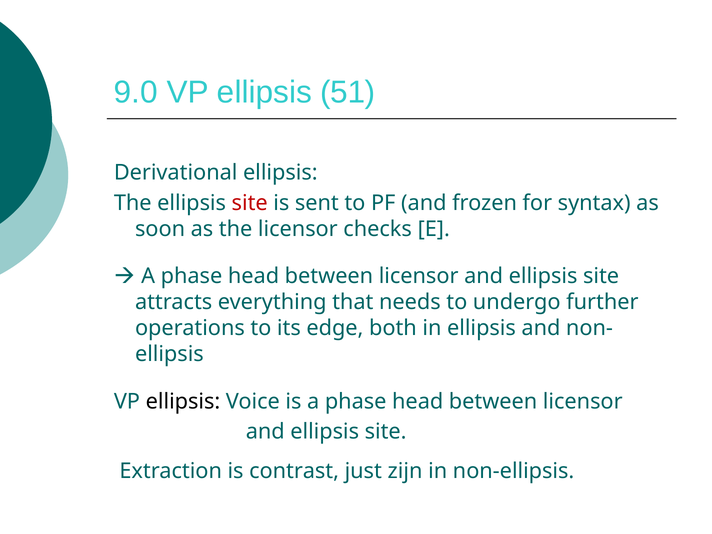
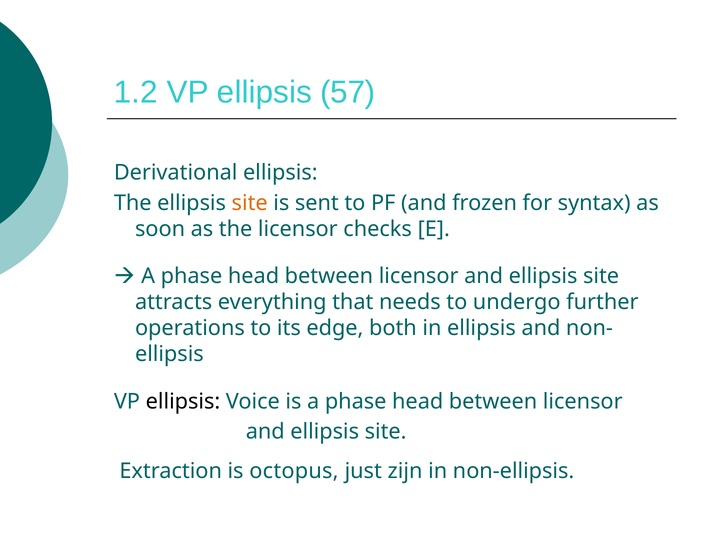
9.0: 9.0 -> 1.2
51: 51 -> 57
site at (250, 203) colour: red -> orange
contrast: contrast -> octopus
